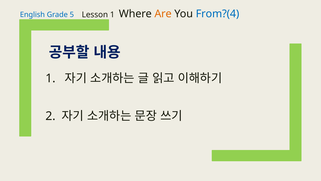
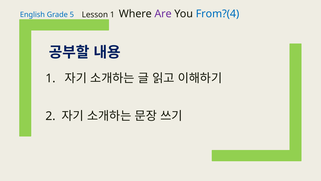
Are colour: orange -> purple
